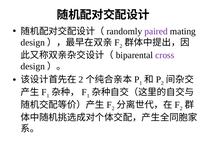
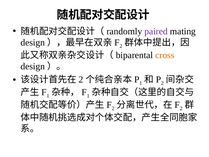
cross colour: purple -> orange
